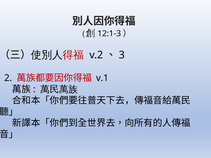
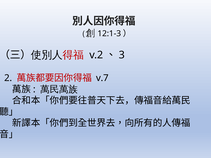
v.1: v.1 -> v.7
